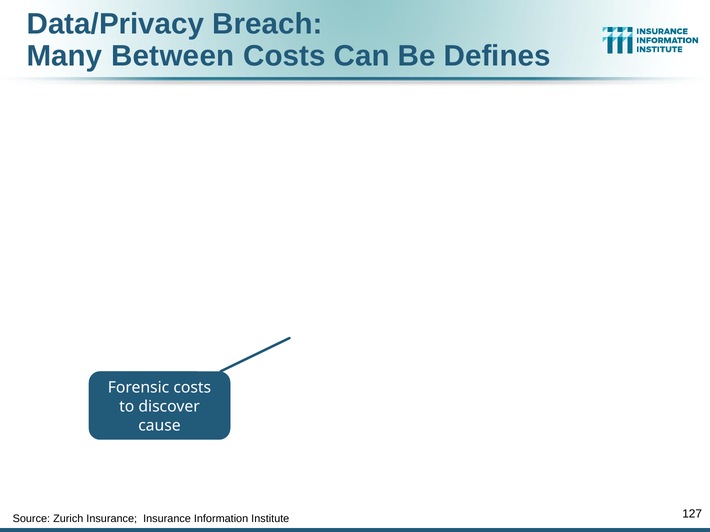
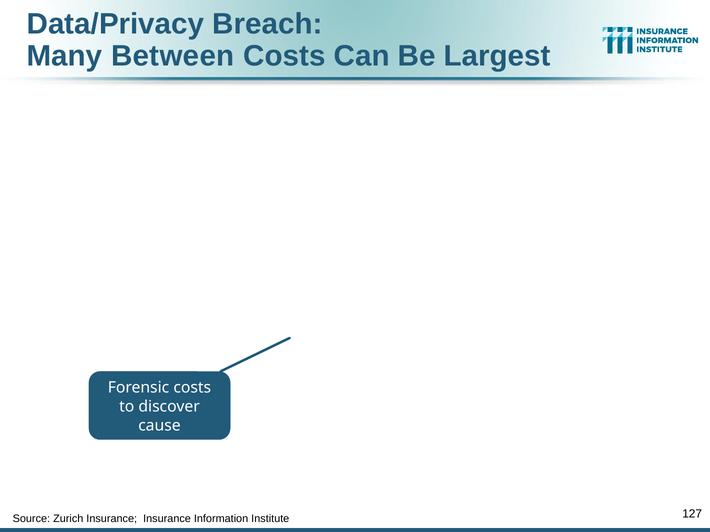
Defines: Defines -> Largest
